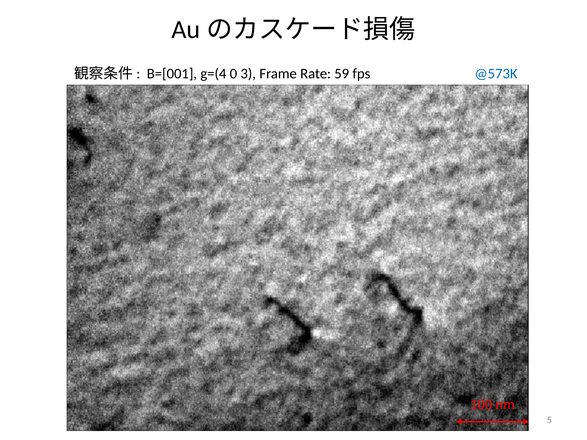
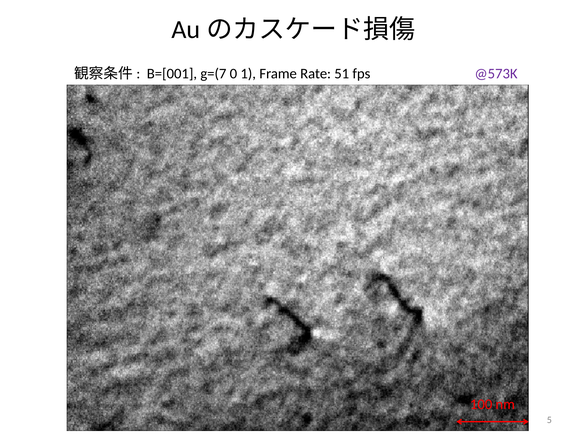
g=(4: g=(4 -> g=(7
3: 3 -> 1
59: 59 -> 51
@573K colour: blue -> purple
